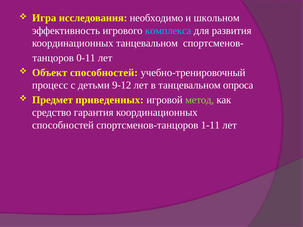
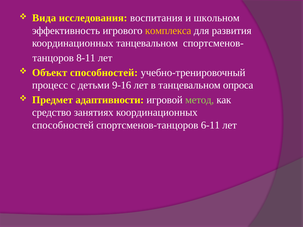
Игра: Игра -> Вида
необходимо: необходимо -> воспитания
комплекса colour: light blue -> yellow
0-11: 0-11 -> 8-11
9-12: 9-12 -> 9-16
приведенных: приведенных -> адаптивности
гарантия: гарантия -> занятиях
1-11: 1-11 -> 6-11
